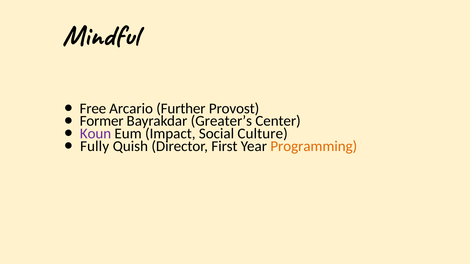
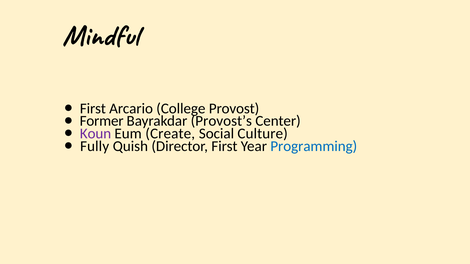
Free at (93, 109): Free -> First
Further: Further -> College
Greater’s: Greater’s -> Provost’s
Impact: Impact -> Create
Programming colour: orange -> blue
